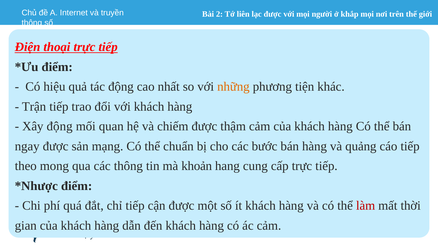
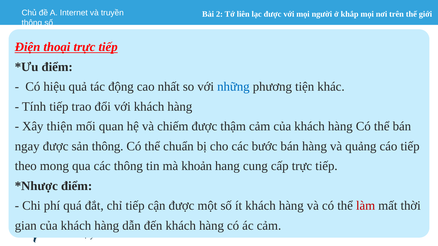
những colour: orange -> blue
Trận: Trận -> Tính
Xây động: động -> thiện
sản mạng: mạng -> thông
